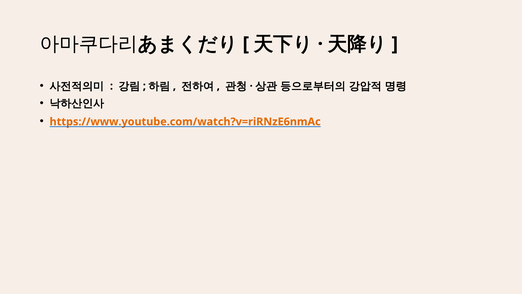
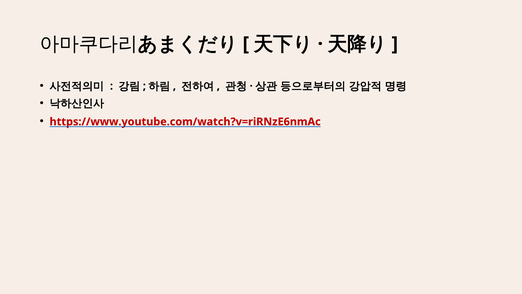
https://www.youtube.com/watch?v=riRNzE6nmAc colour: orange -> red
